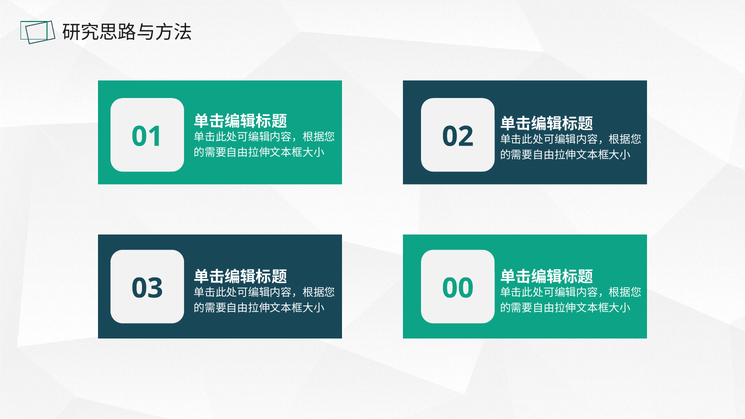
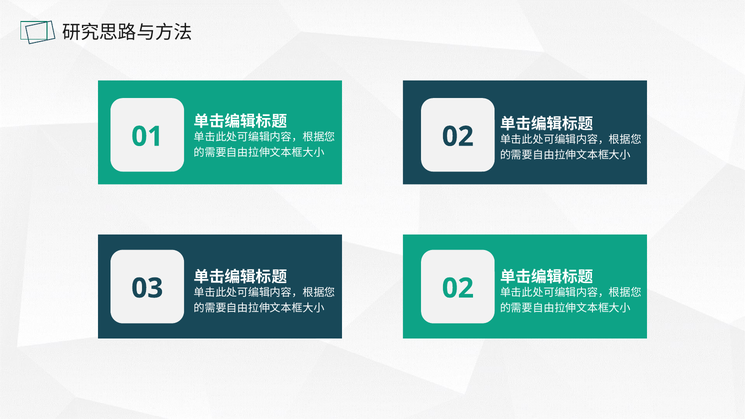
00 at (458, 288): 00 -> 02
